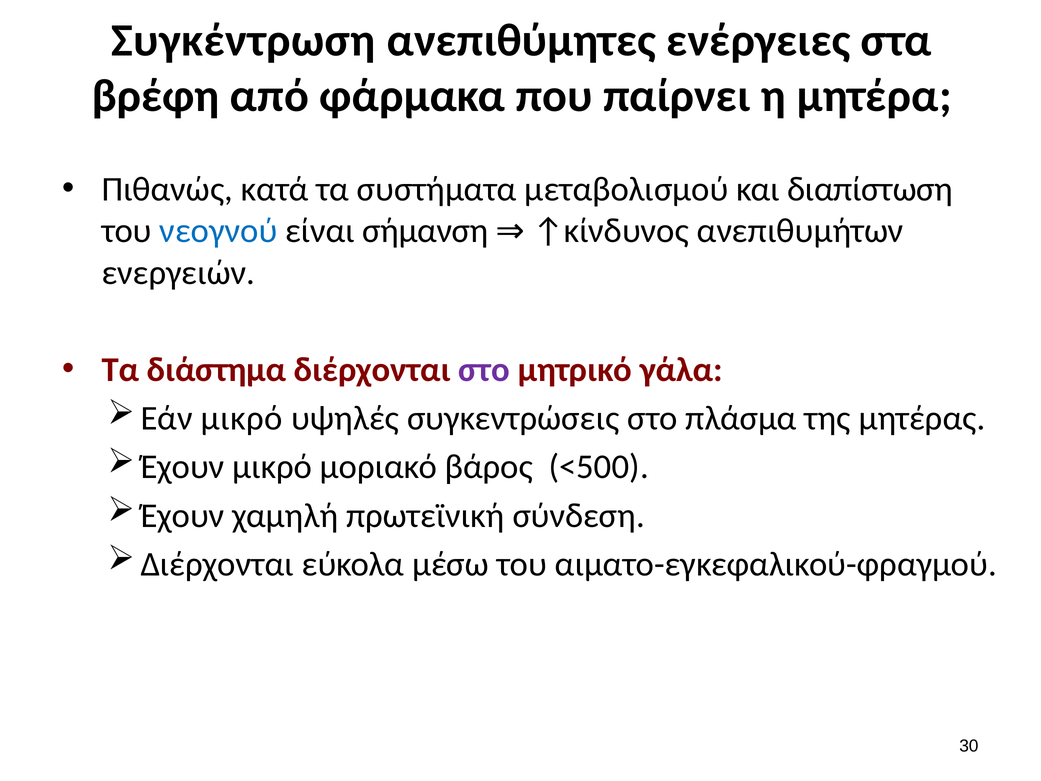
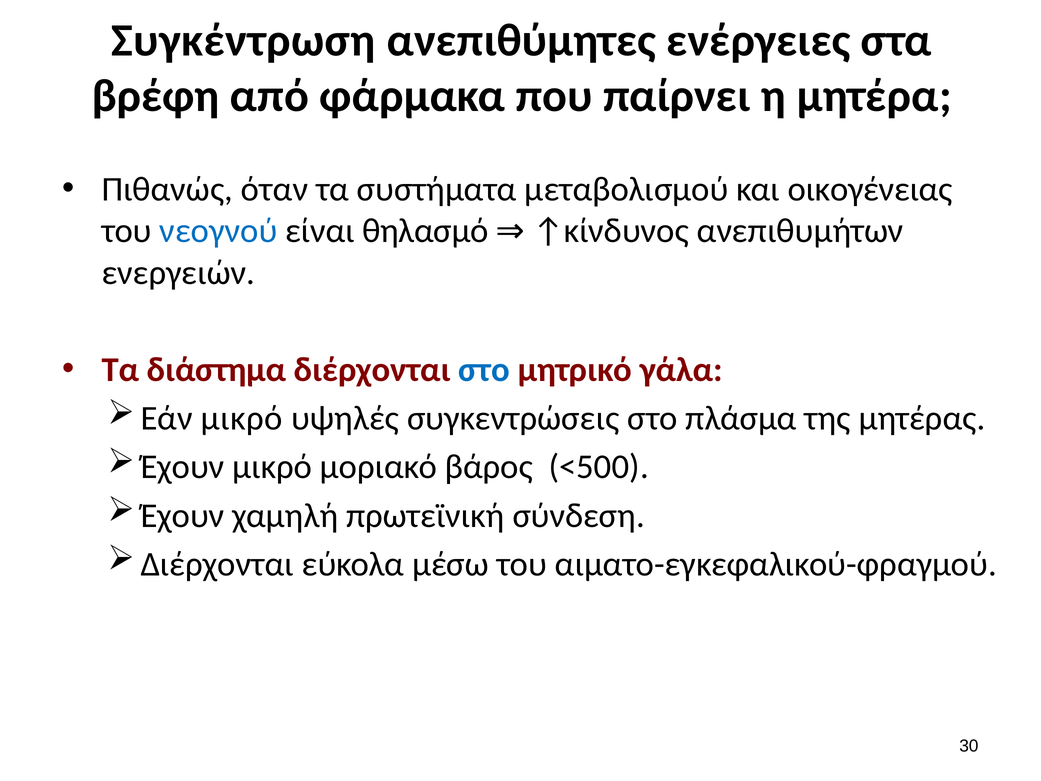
κατά: κατά -> όταν
διαπίστωση: διαπίστωση -> οικογένειας
σήμανση: σήμανση -> θηλασμό
στο at (484, 370) colour: purple -> blue
